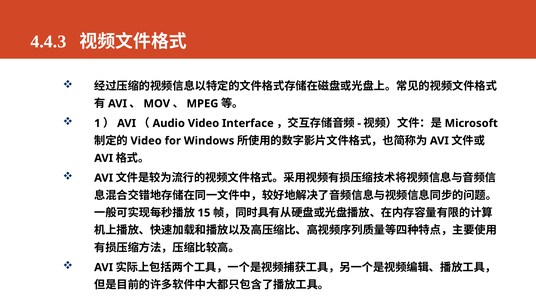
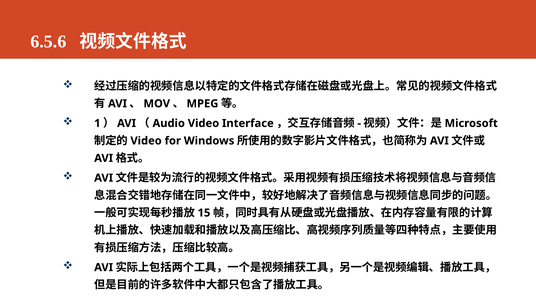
4.4.3: 4.4.3 -> 6.5.6
